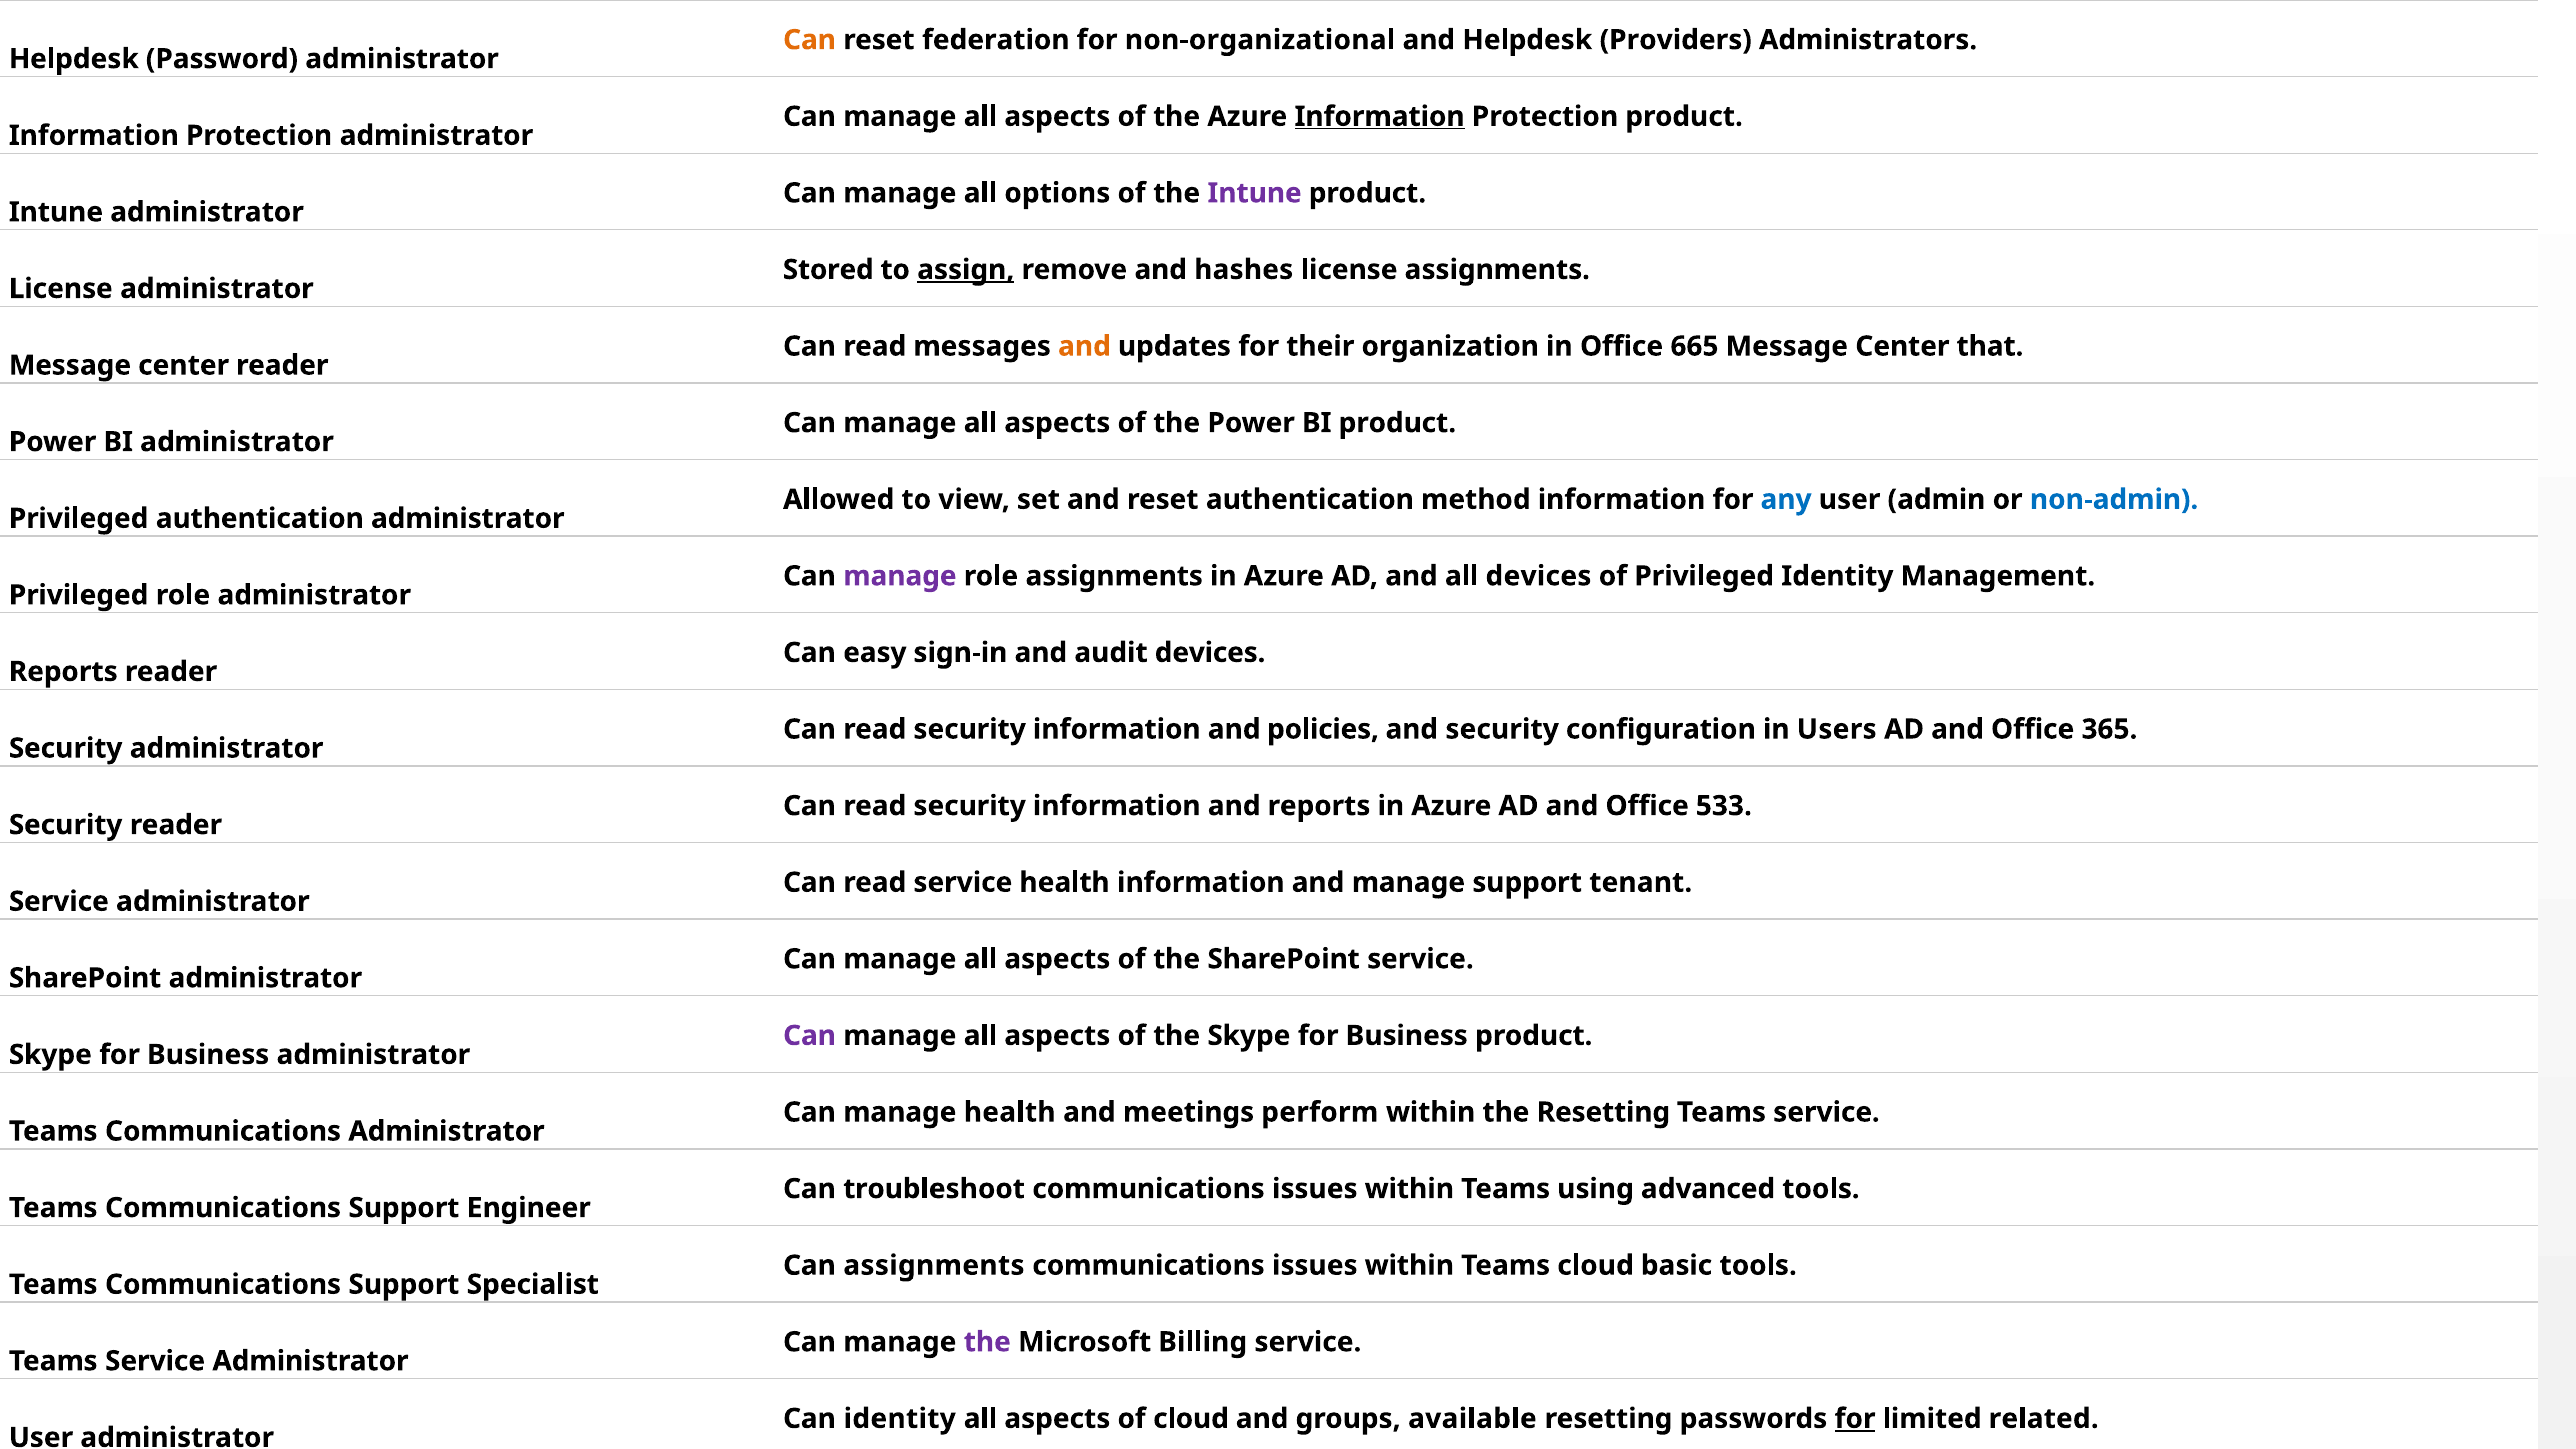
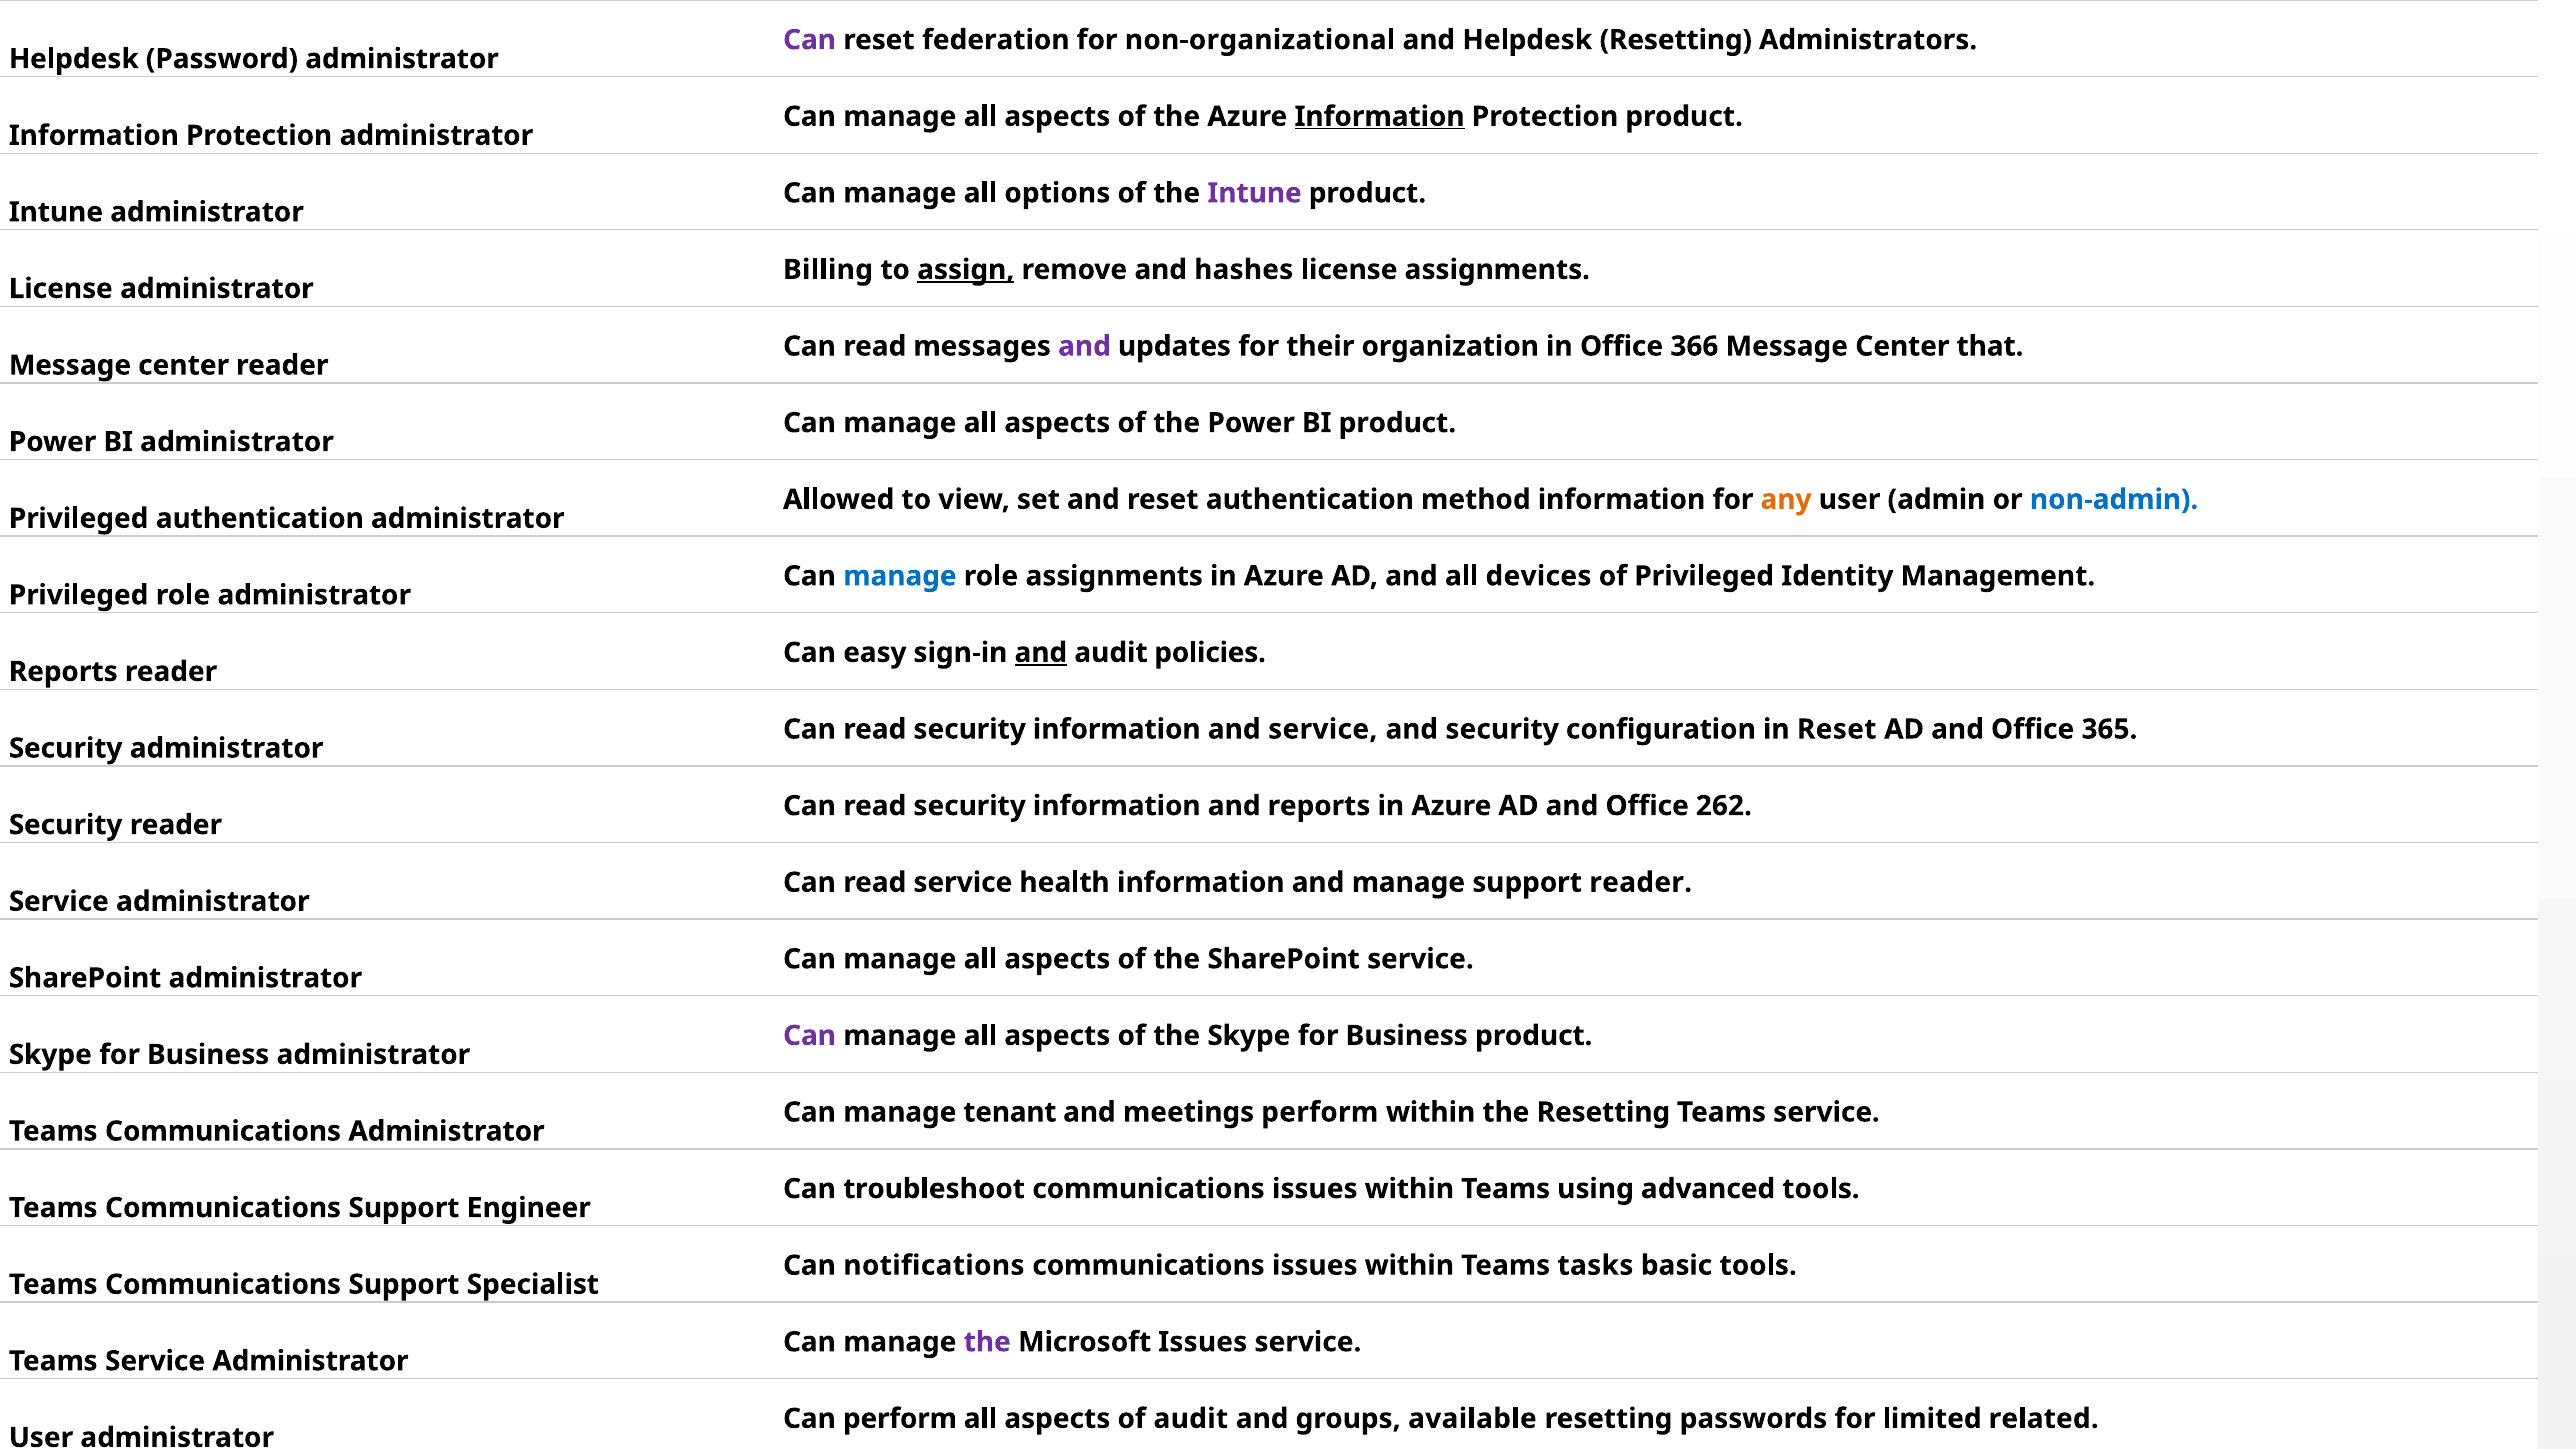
Can at (810, 40) colour: orange -> purple
Helpdesk Providers: Providers -> Resetting
Stored: Stored -> Billing
and at (1084, 346) colour: orange -> purple
665: 665 -> 366
any colour: blue -> orange
manage at (900, 576) colour: purple -> blue
and at (1041, 653) underline: none -> present
audit devices: devices -> policies
and policies: policies -> service
in Users: Users -> Reset
533: 533 -> 262
support tenant: tenant -> reader
manage health: health -> tenant
Can assignments: assignments -> notifications
Teams cloud: cloud -> tasks
Microsoft Billing: Billing -> Issues
Can identity: identity -> perform
of cloud: cloud -> audit
for at (1855, 1419) underline: present -> none
